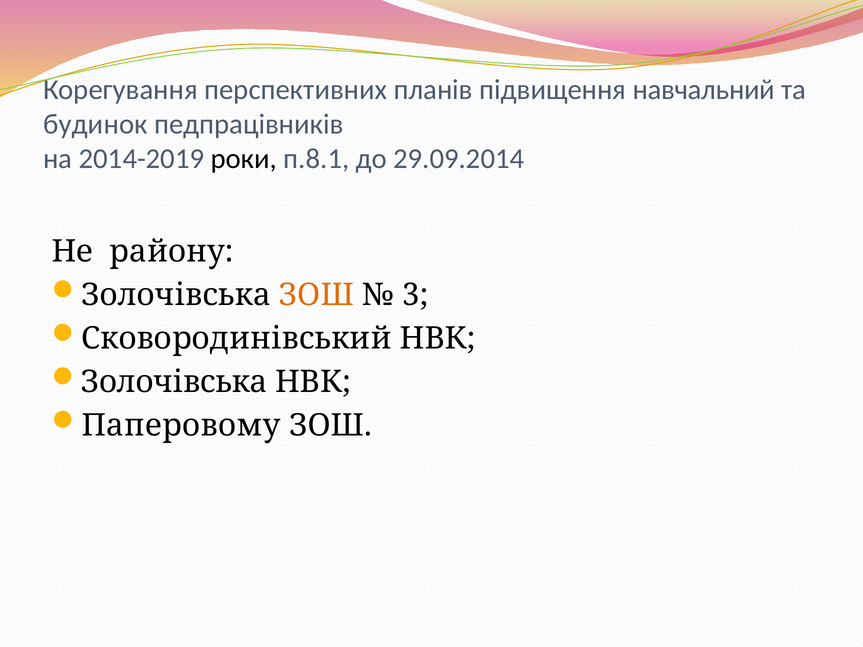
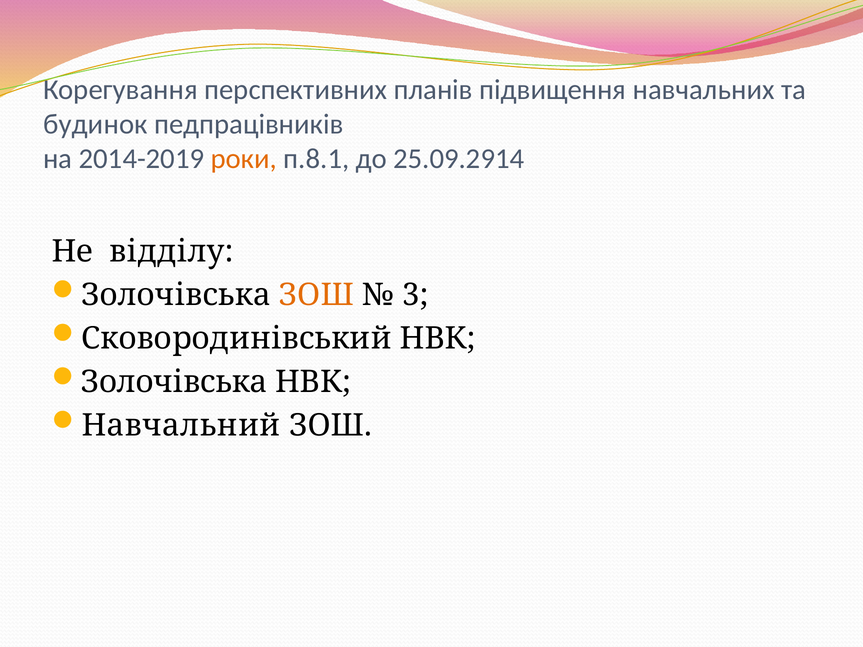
навчальний: навчальний -> навчальних
роки colour: black -> orange
29.09.2014: 29.09.2014 -> 25.09.2914
району: району -> відділу
Паперовому: Паперовому -> Навчальний
